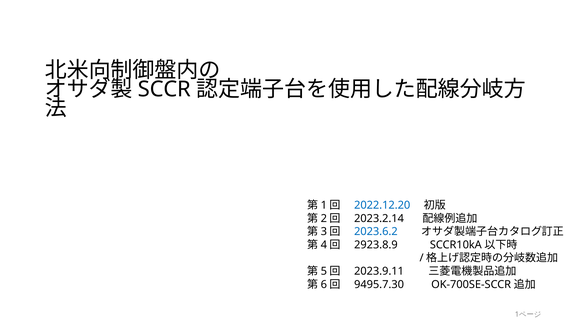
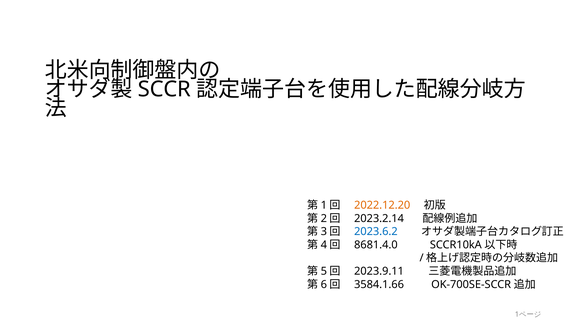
2022.12.20 colour: blue -> orange
2923.8.9: 2923.8.9 -> 8681.4.0
9495.7.30: 9495.7.30 -> 3584.1.66
